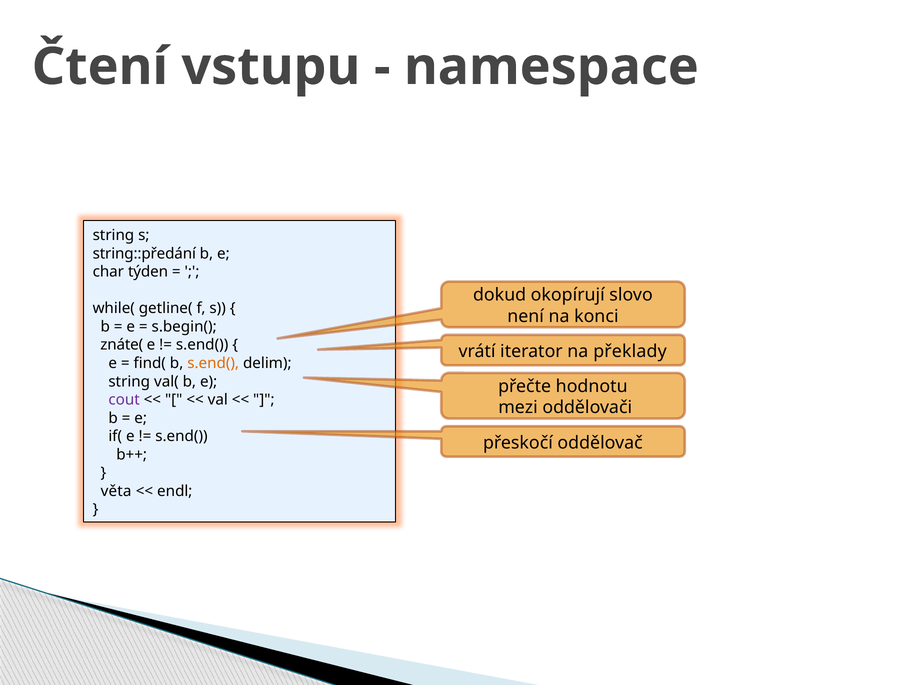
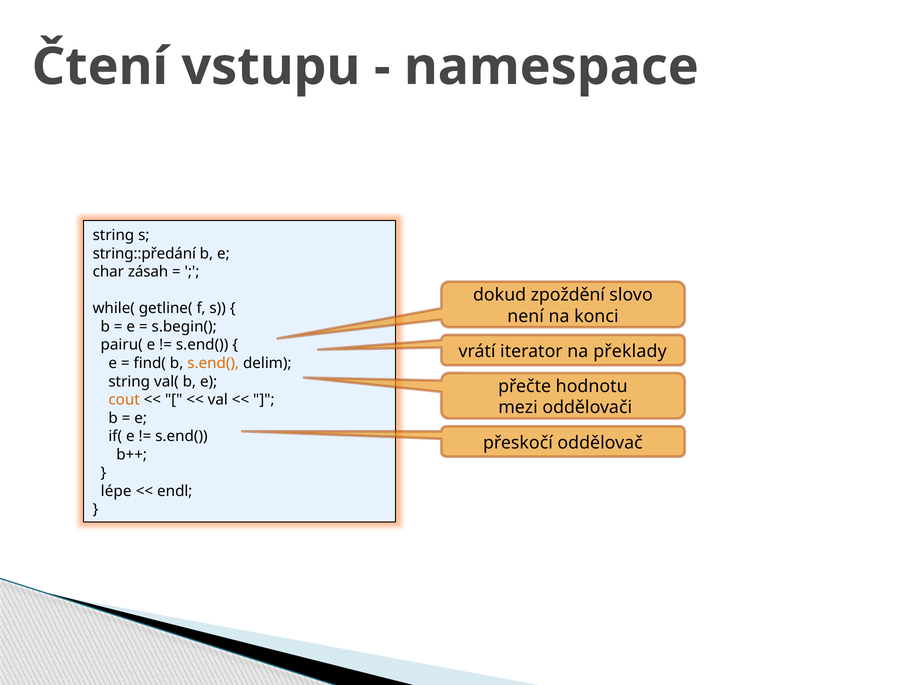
týden: týden -> zásah
okopírují: okopírují -> zpoždění
znáte(: znáte( -> pairu(
cout colour: purple -> orange
věta: věta -> lépe
